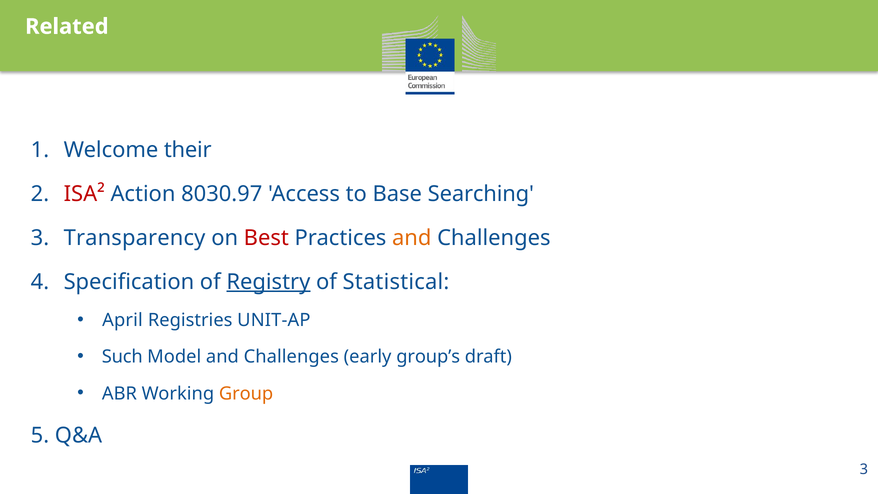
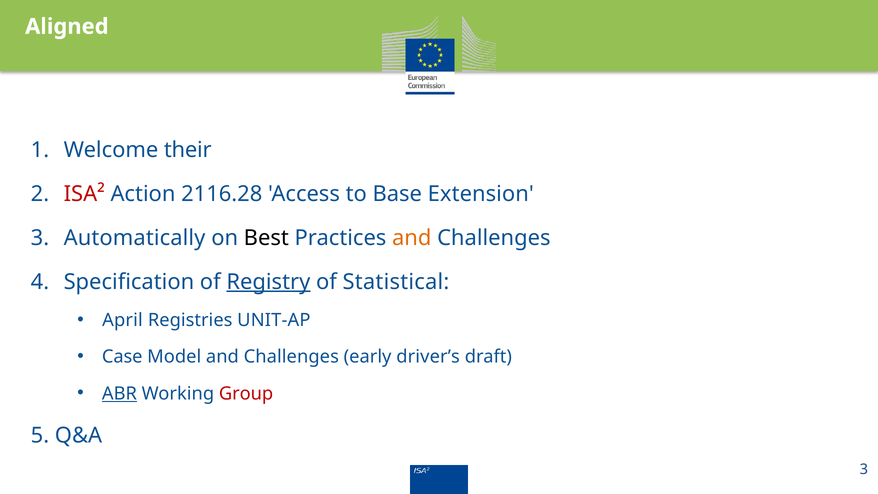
Related: Related -> Aligned
8030.97: 8030.97 -> 2116.28
Searching: Searching -> Extension
Transparency: Transparency -> Automatically
Best colour: red -> black
Such: Such -> Case
group’s: group’s -> driver’s
ABR underline: none -> present
Group colour: orange -> red
